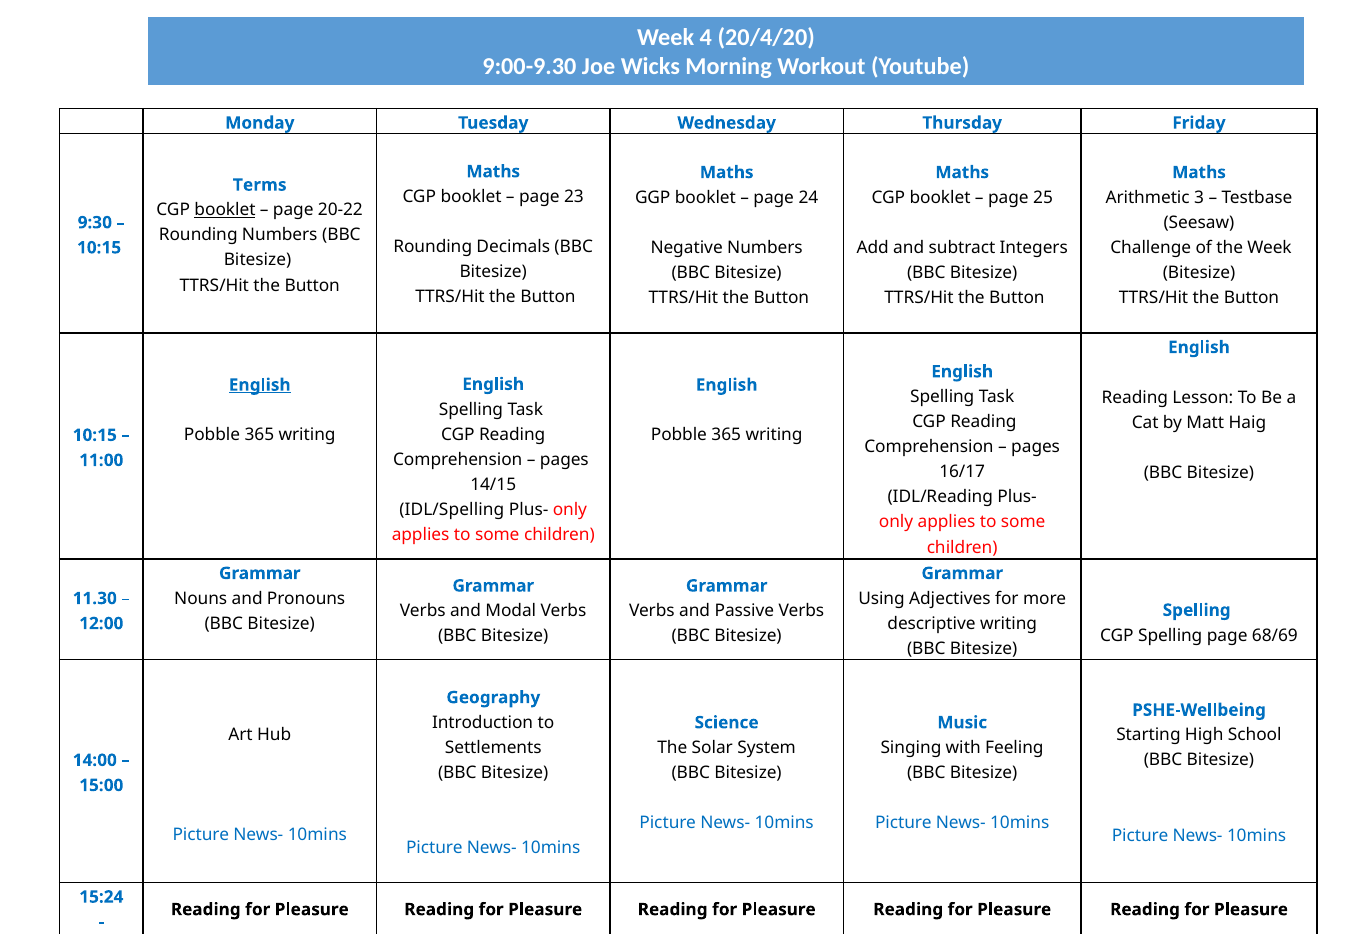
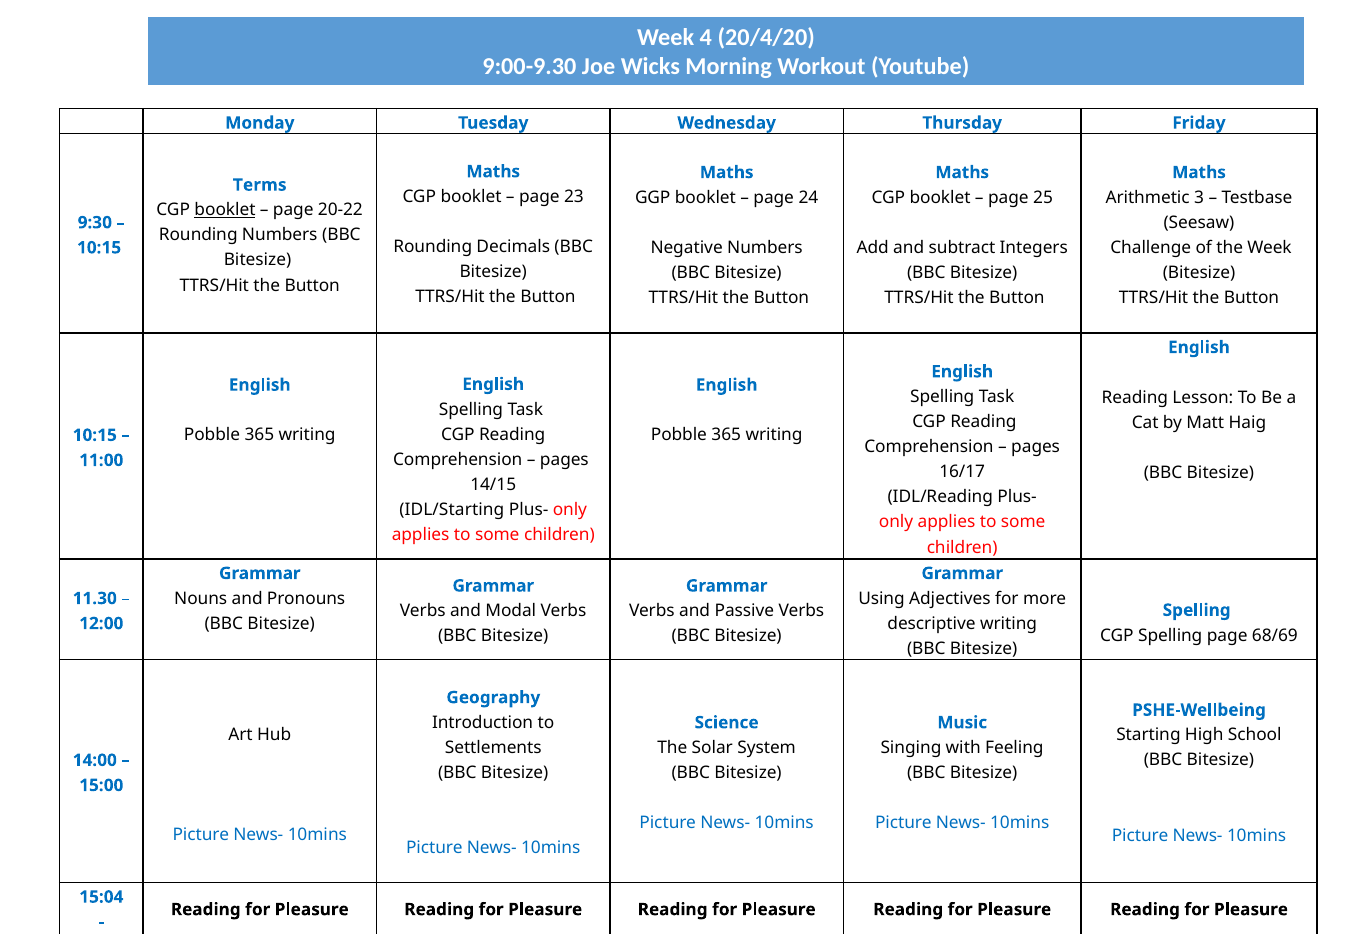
English at (260, 385) underline: present -> none
IDL/Spelling: IDL/Spelling -> IDL/Starting
15:24: 15:24 -> 15:04
